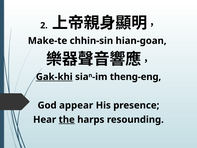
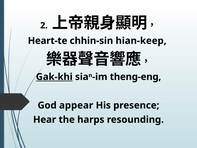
Make-te: Make-te -> Heart-te
hian-goan: hian-goan -> hian-keep
the underline: present -> none
